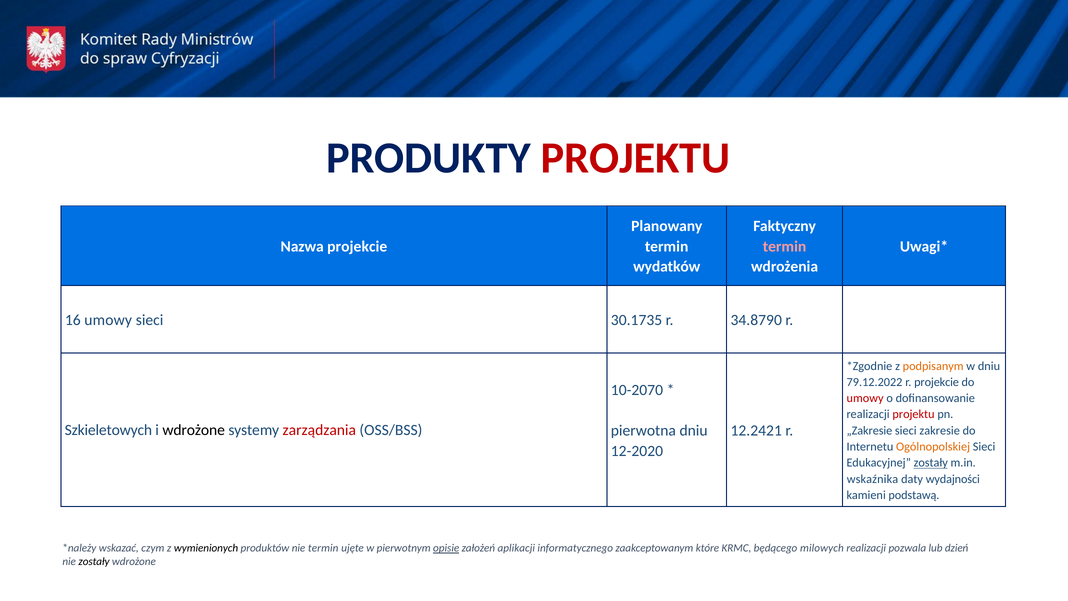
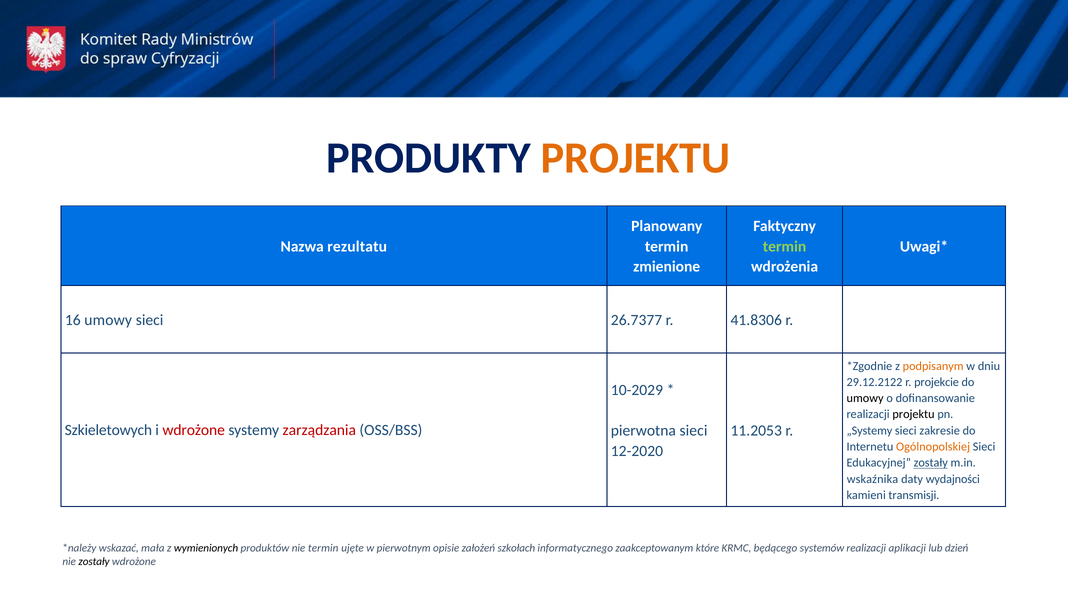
PROJEKTU at (636, 158) colour: red -> orange
Nazwa projekcie: projekcie -> rezultatu
termin at (785, 246) colour: pink -> light green
wydatków: wydatków -> zmienione
30.1735: 30.1735 -> 26.7377
34.8790: 34.8790 -> 41.8306
79.12.2022: 79.12.2022 -> 29.12.2122
10-2070: 10-2070 -> 10-2029
umowy at (865, 398) colour: red -> black
projektu at (914, 414) colour: red -> black
wdrożone at (194, 430) colour: black -> red
pierwotna dniu: dniu -> sieci
12.2421: 12.2421 -> 11.2053
„Zakresie: „Zakresie -> „Systemy
podstawą: podstawą -> transmisji
czym: czym -> mała
opisie underline: present -> none
aplikacji: aplikacji -> szkołach
milowych: milowych -> systemów
pozwala: pozwala -> aplikacji
